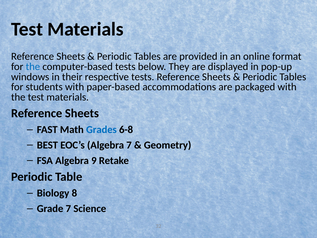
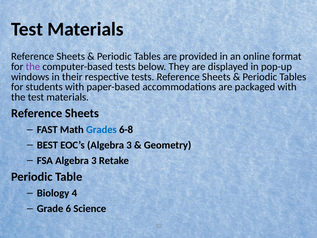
the at (33, 67) colour: blue -> purple
EOC’s Algebra 7: 7 -> 3
FSA Algebra 9: 9 -> 3
8: 8 -> 4
Grade 7: 7 -> 6
